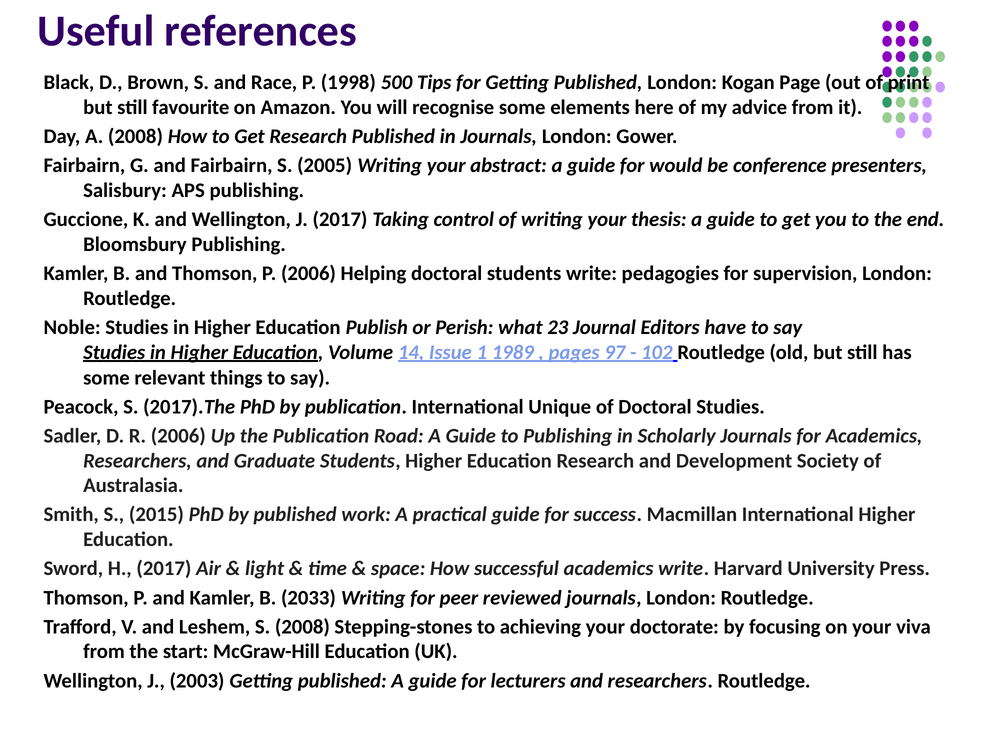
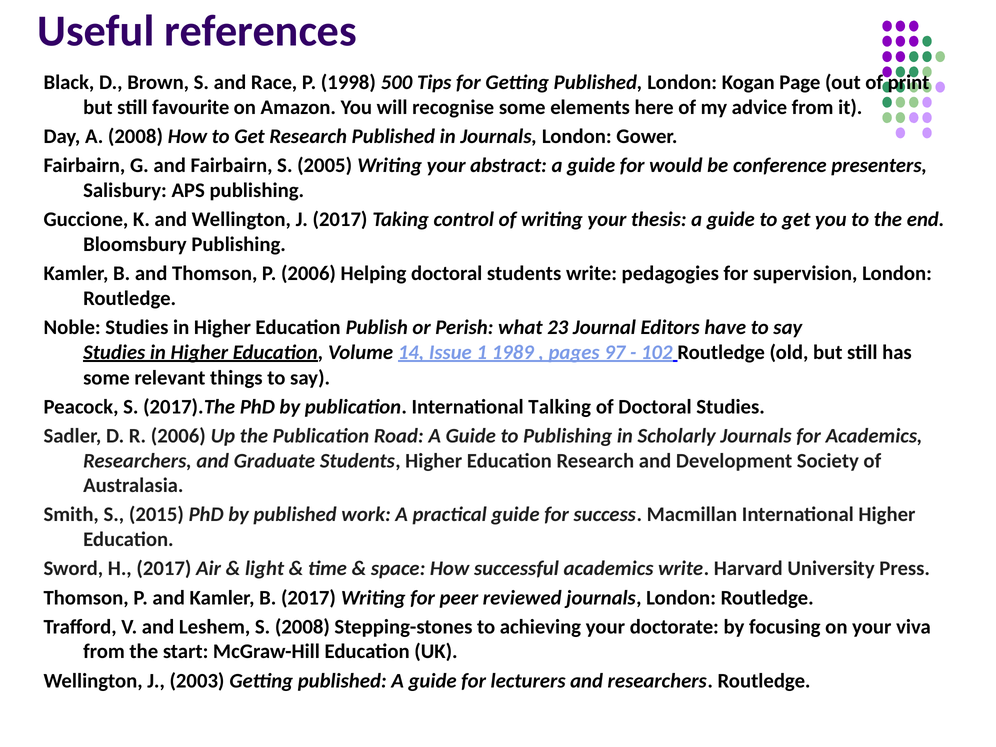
Unique: Unique -> Talking
B 2033: 2033 -> 2017
